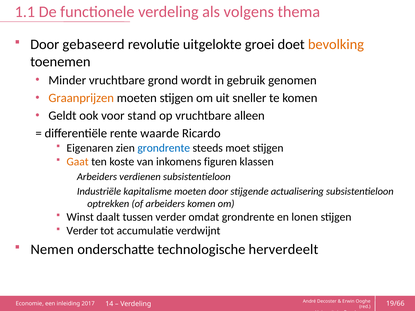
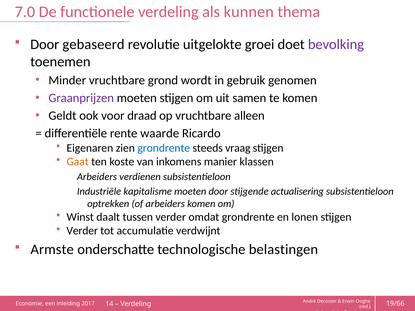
1.1: 1.1 -> 7.0
volgens: volgens -> kunnen
bevolking colour: orange -> purple
Graanprijzen colour: orange -> purple
sneller: sneller -> samen
stand: stand -> draad
moet: moet -> vraag
figuren: figuren -> manier
Nemen: Nemen -> Armste
herverdeelt: herverdeelt -> belastingen
